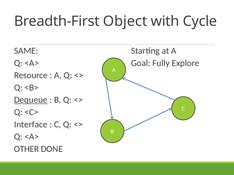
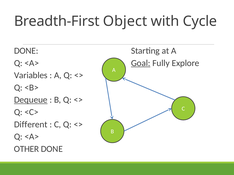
SAME at (26, 51): SAME -> DONE
Goal underline: none -> present
Resource: Resource -> Variables
Interface: Interface -> Different
